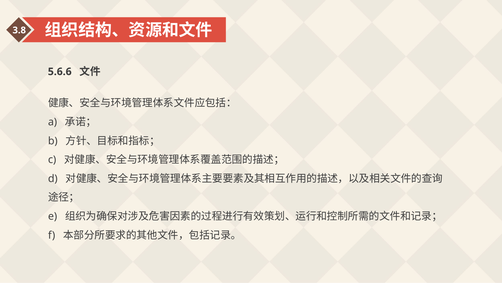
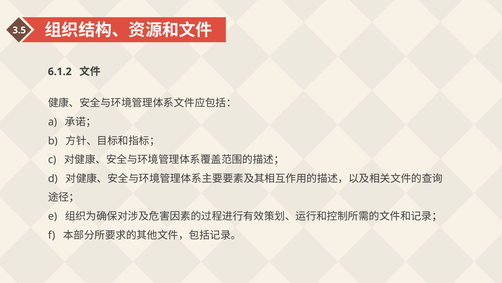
3.8: 3.8 -> 3.5
5.6.6: 5.6.6 -> 6.1.2
